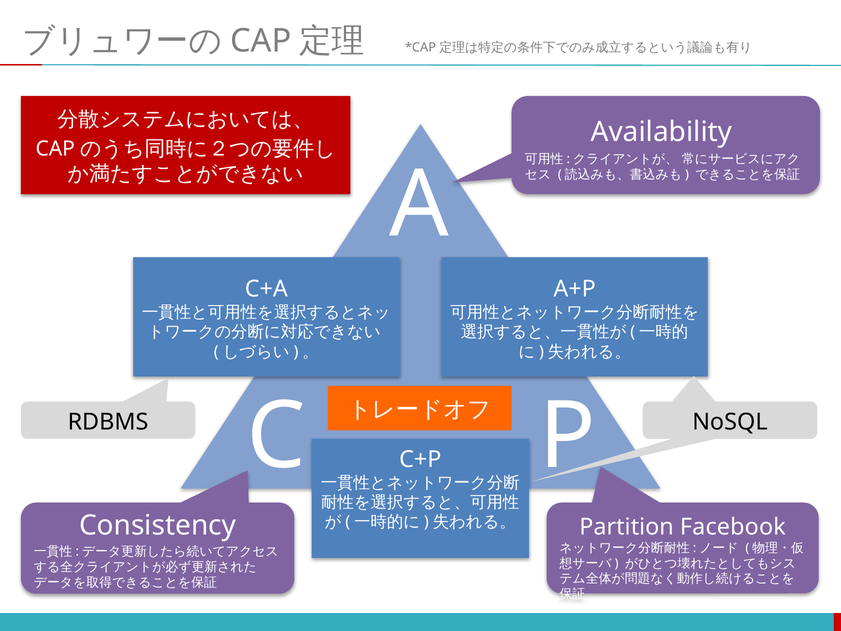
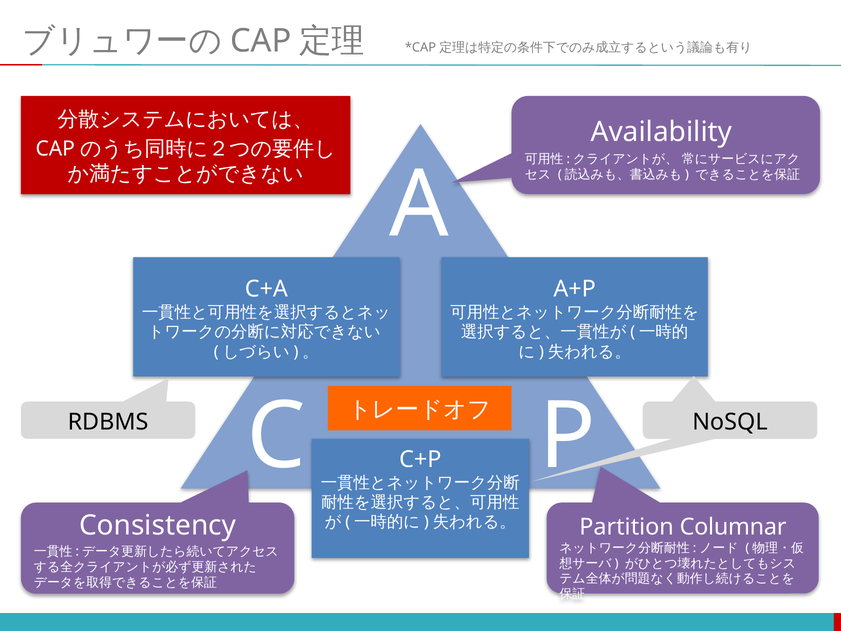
Facebook: Facebook -> Columnar
